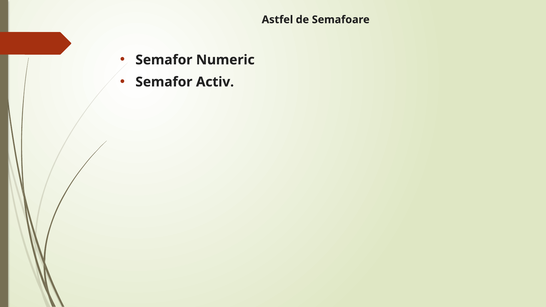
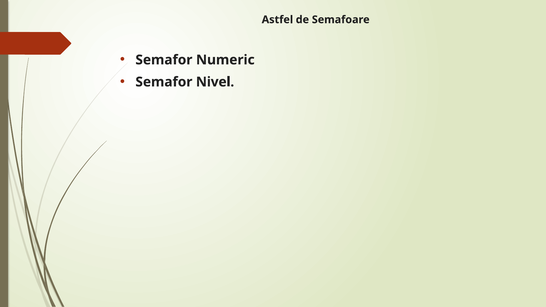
Activ: Activ -> Nivel
